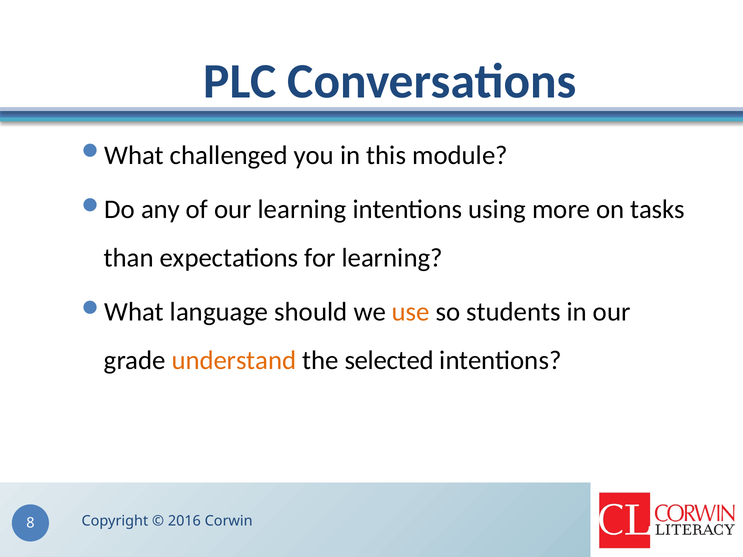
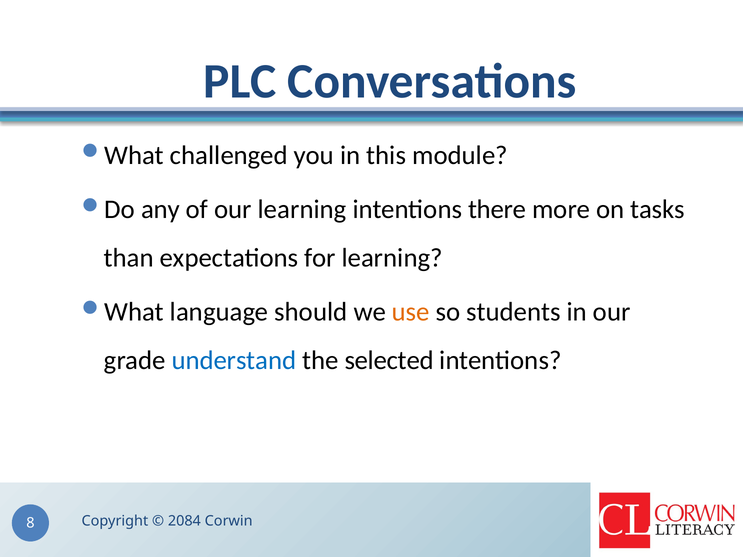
using: using -> there
understand colour: orange -> blue
2016: 2016 -> 2084
